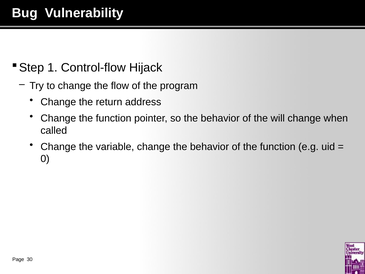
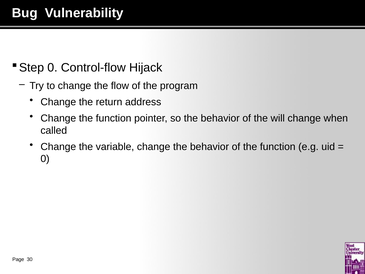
1 at (52, 68): 1 -> 0
